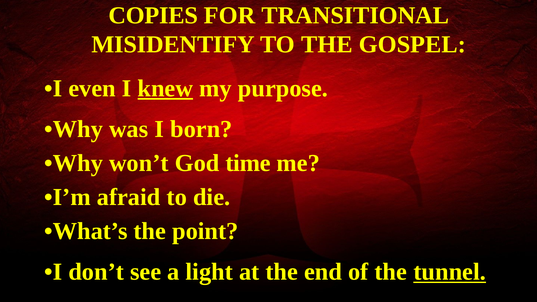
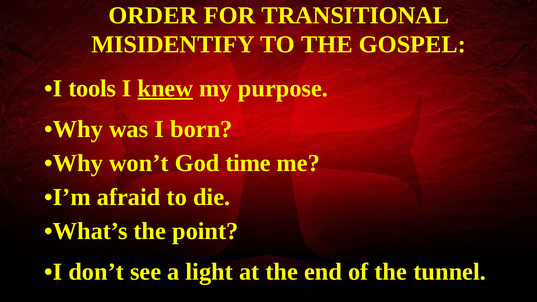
COPIES: COPIES -> ORDER
even: even -> tools
tunnel underline: present -> none
